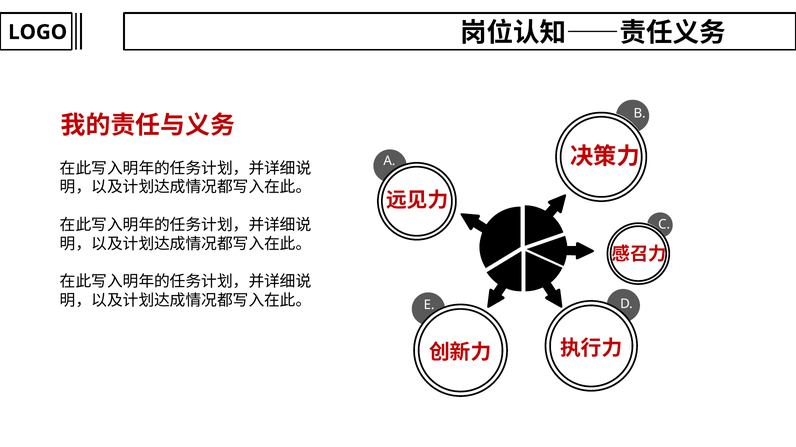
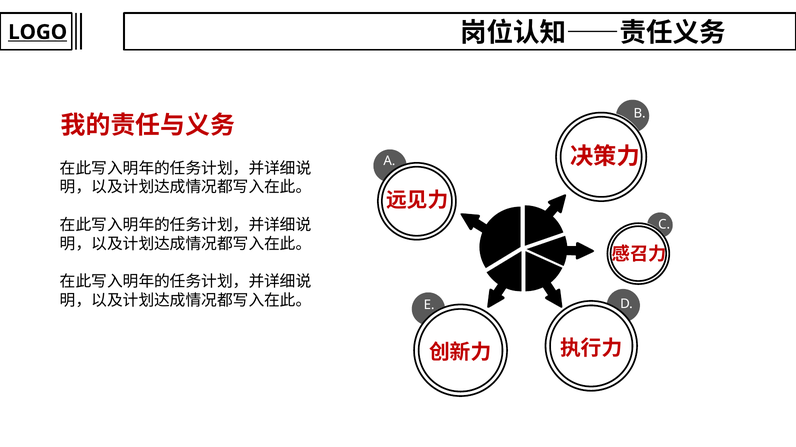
LOGO underline: none -> present
